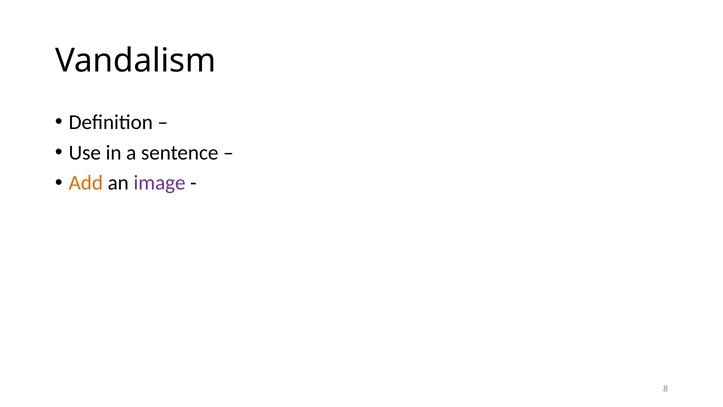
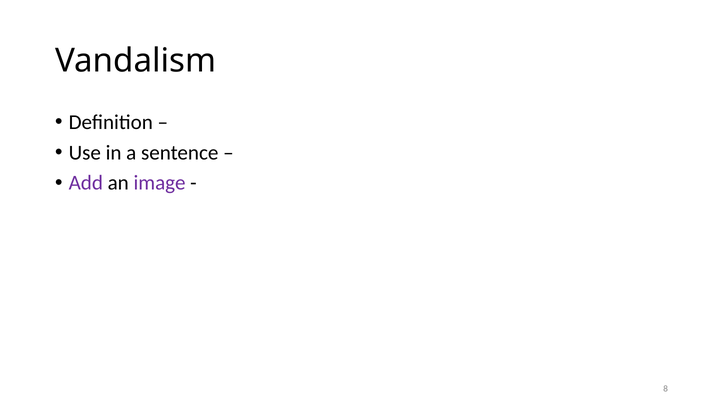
Add colour: orange -> purple
